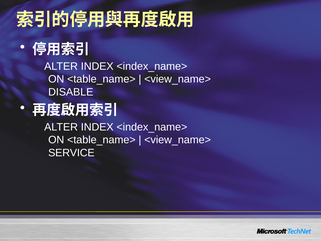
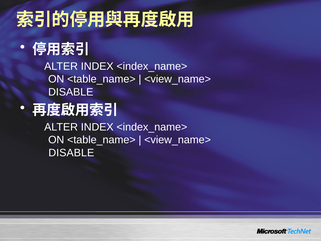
SERVICE at (71, 153): SERVICE -> DISABLE
